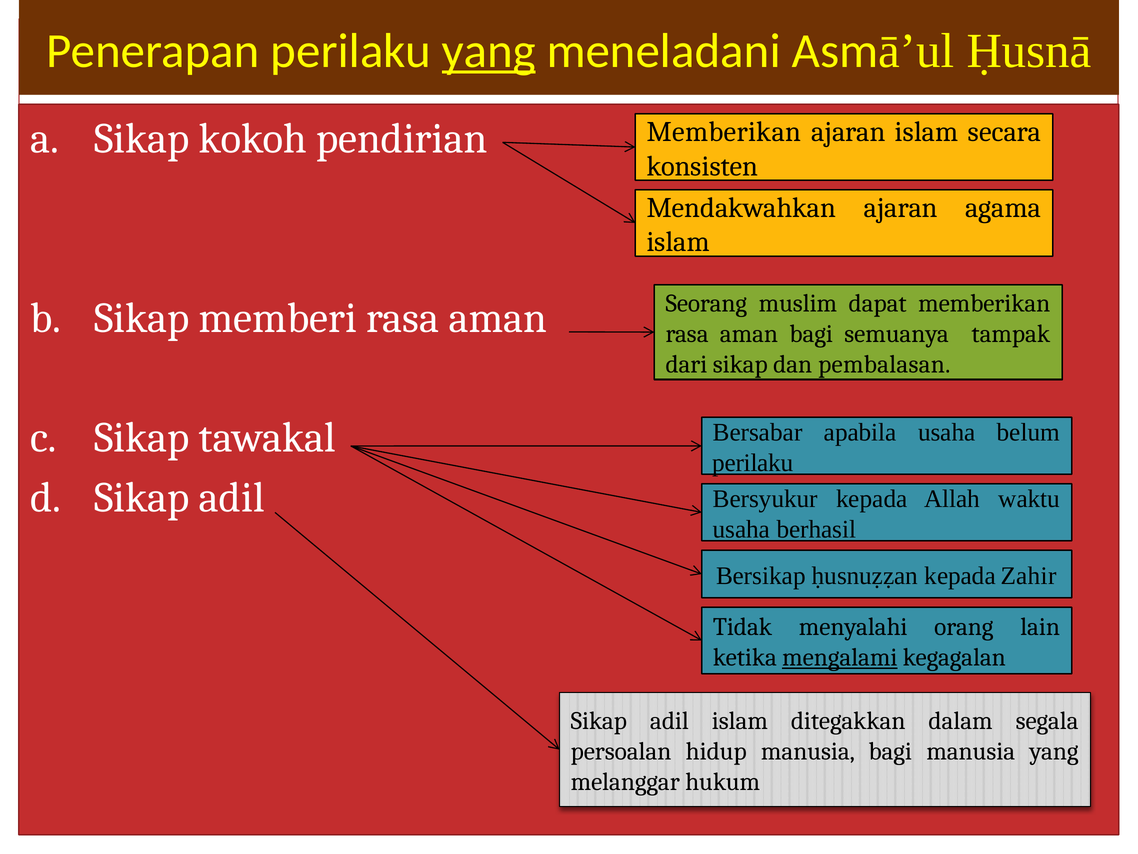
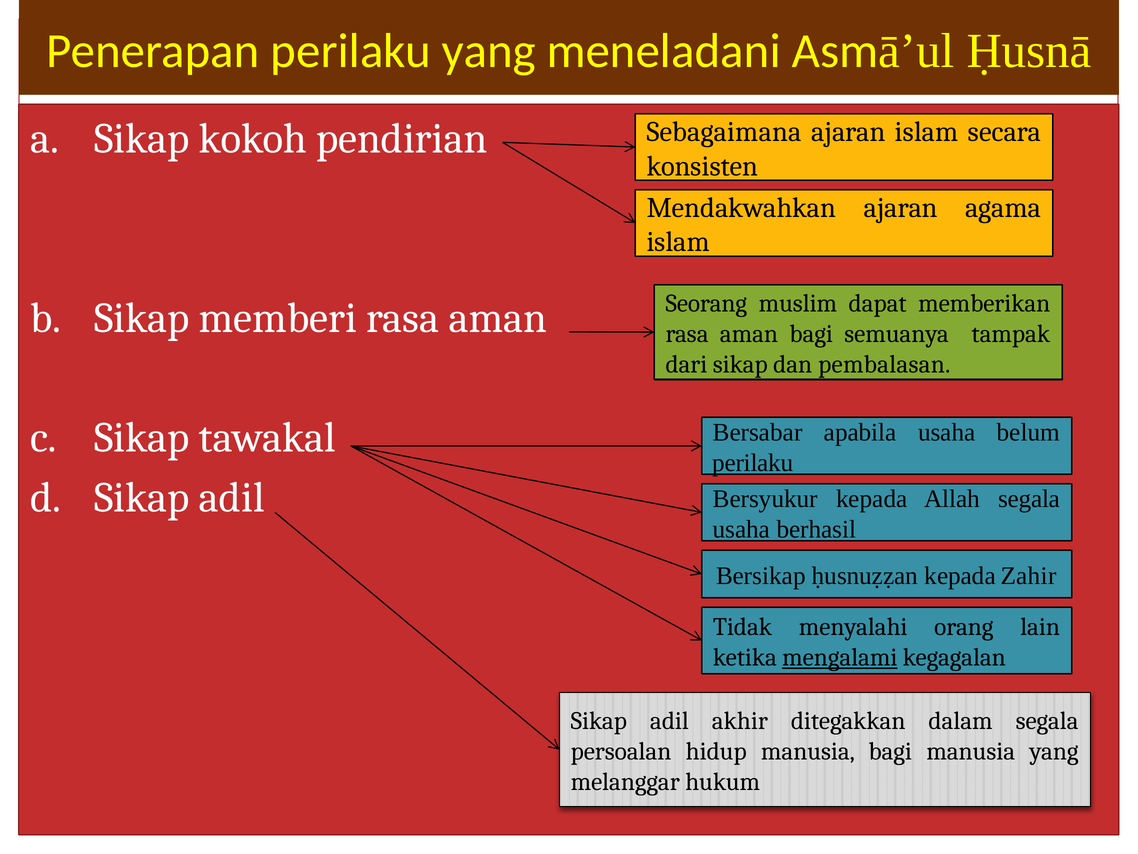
yang at (489, 51) underline: present -> none
Memberikan at (724, 132): Memberikan -> Sebagaimana
Allah waktu: waktu -> segala
adil islam: islam -> akhir
